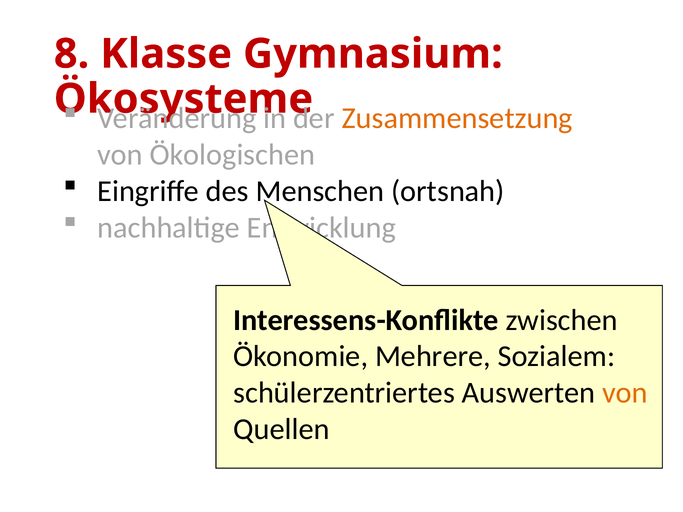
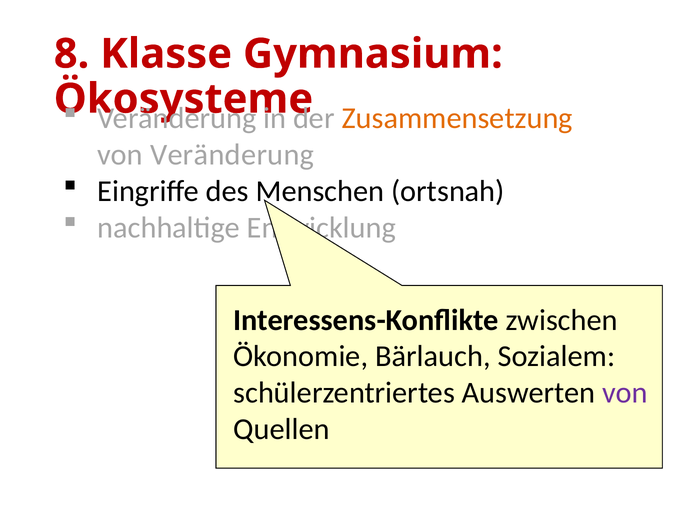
von Ökologischen: Ökologischen -> Veränderung
Mehrere: Mehrere -> Bärlauch
von at (625, 393) colour: orange -> purple
